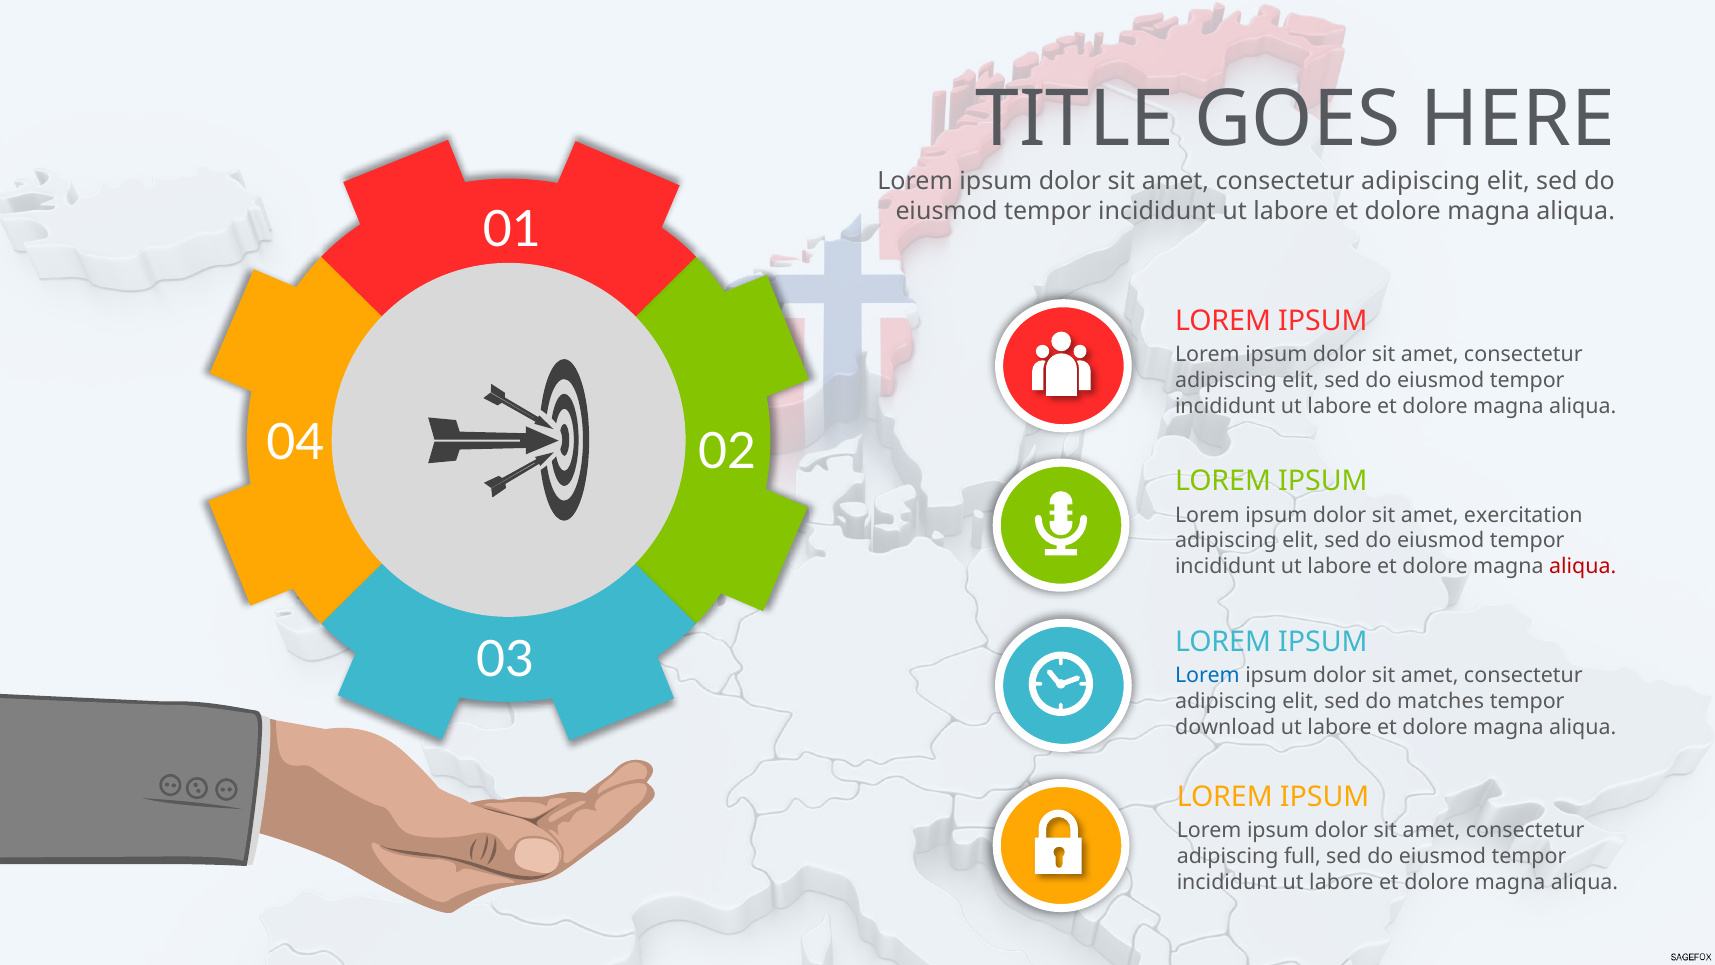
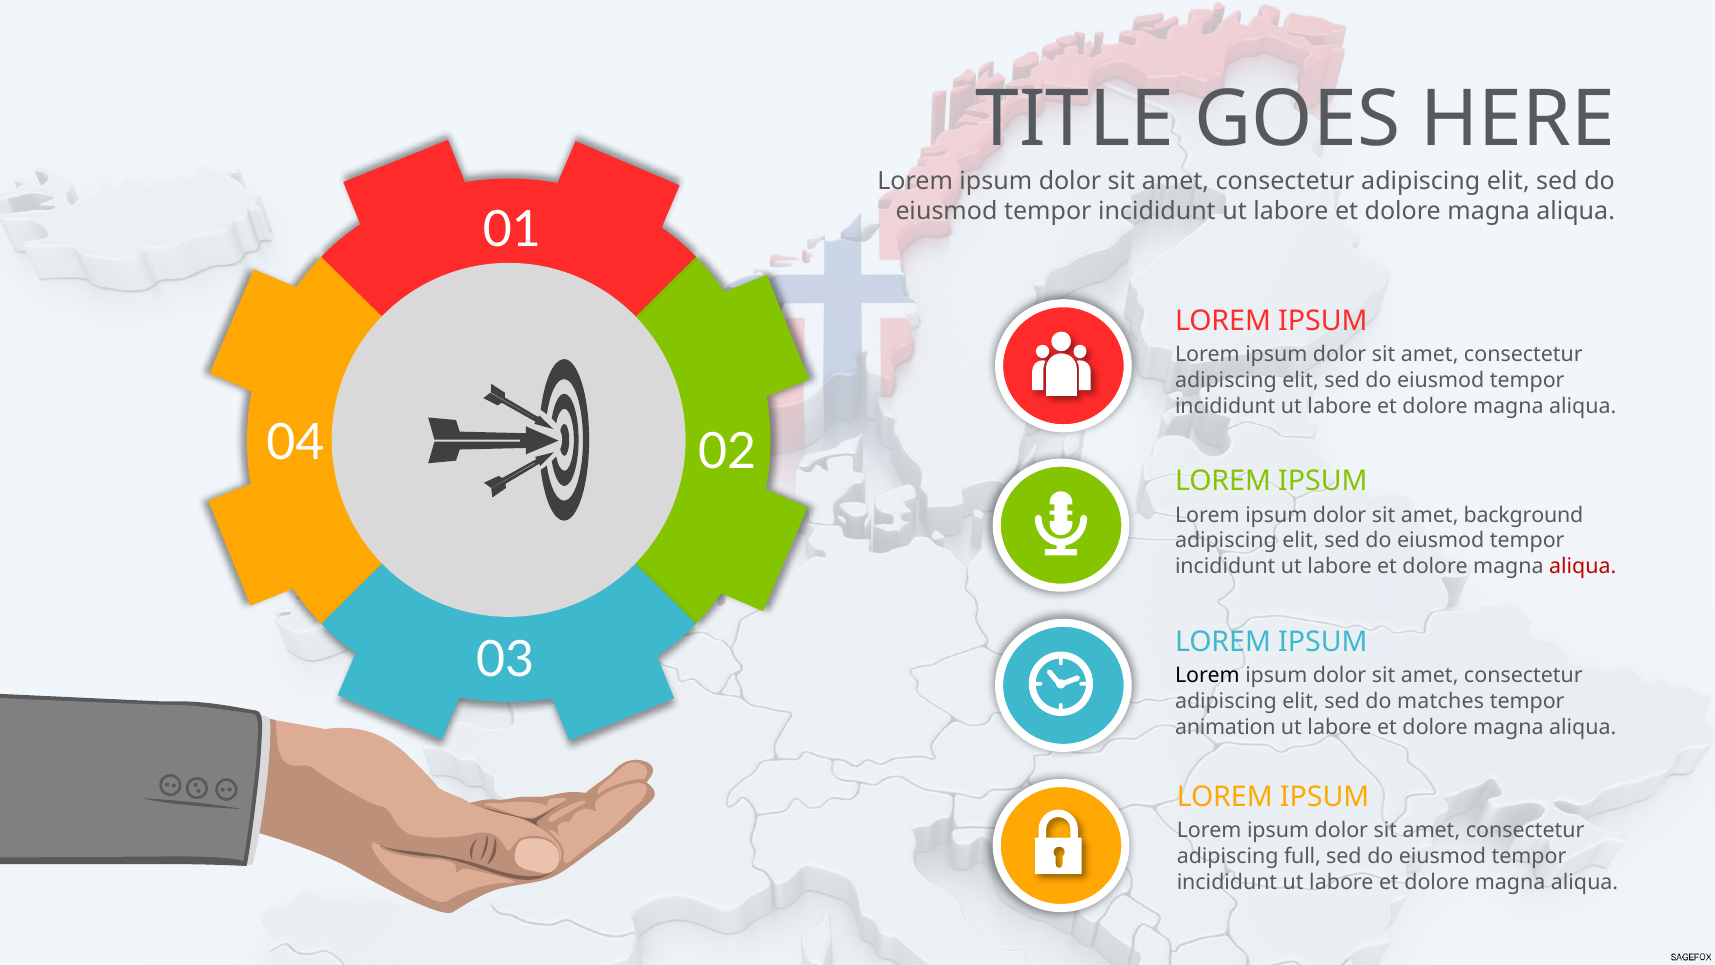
exercitation: exercitation -> background
Lorem at (1207, 675) colour: blue -> black
download: download -> animation
